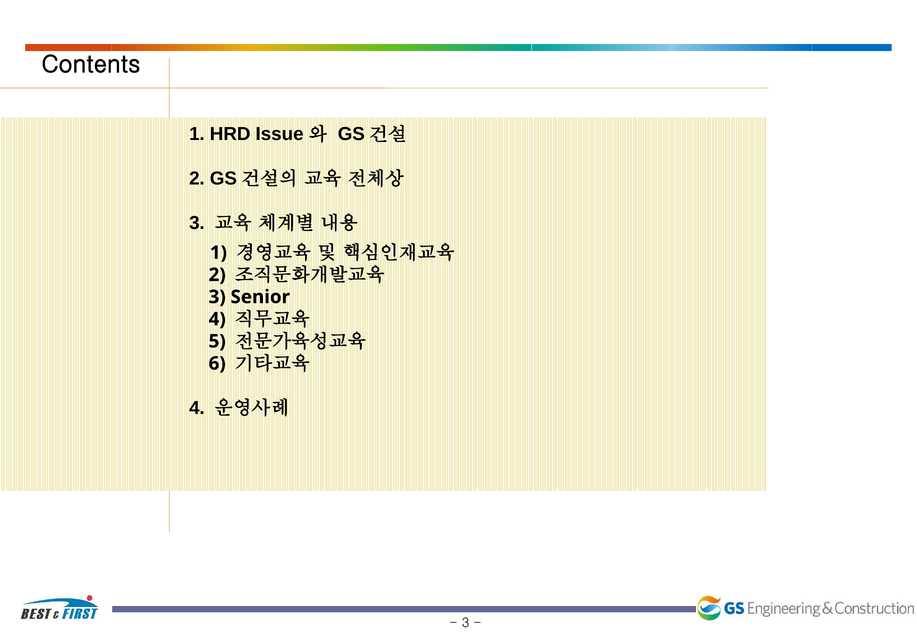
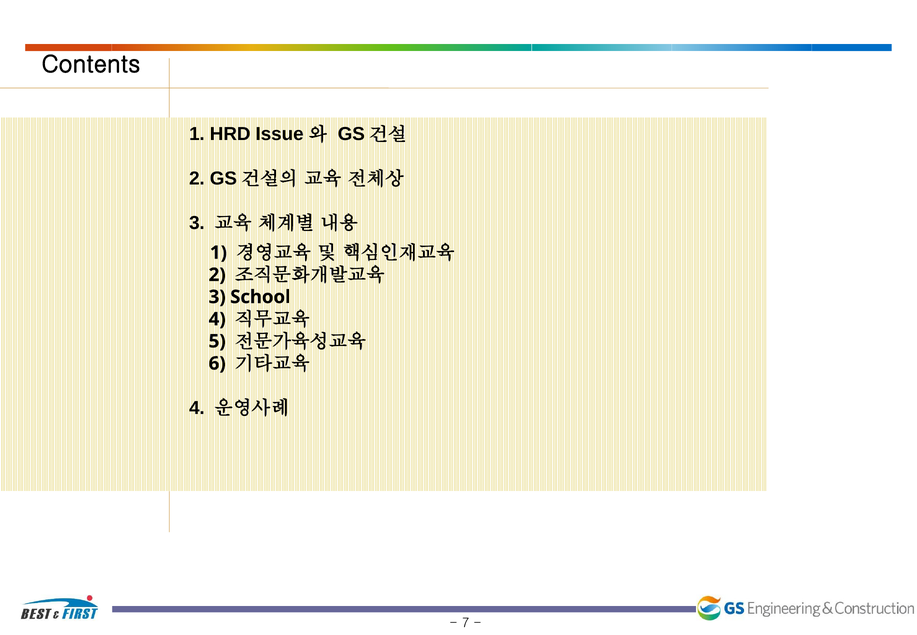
Senior: Senior -> School
3 at (466, 623): 3 -> 7
